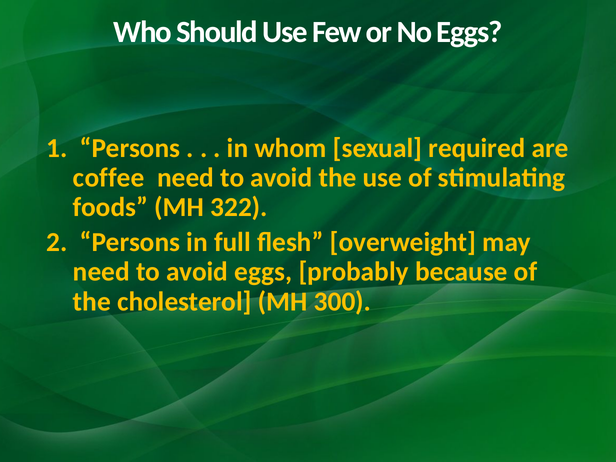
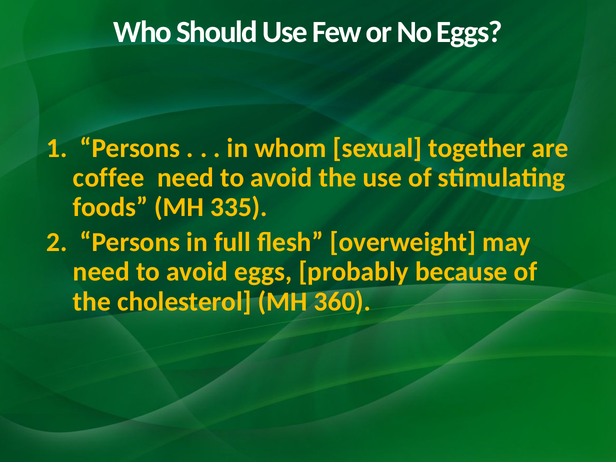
required: required -> together
322: 322 -> 335
300: 300 -> 360
